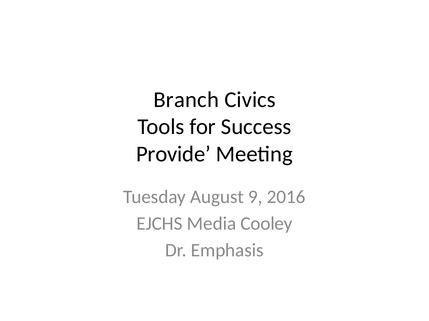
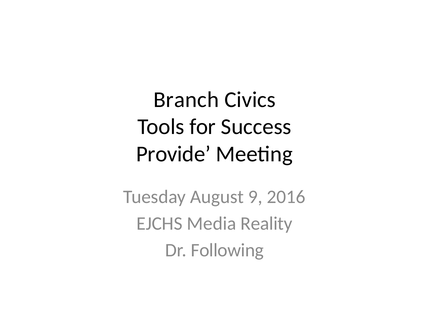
Cooley: Cooley -> Reality
Emphasis: Emphasis -> Following
